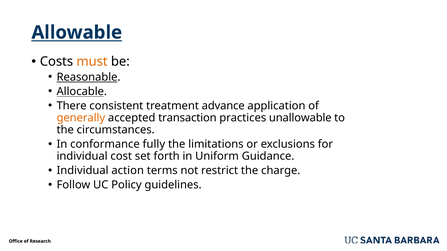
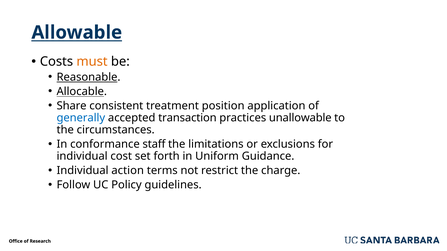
There: There -> Share
advance: advance -> position
generally colour: orange -> blue
fully: fully -> staff
